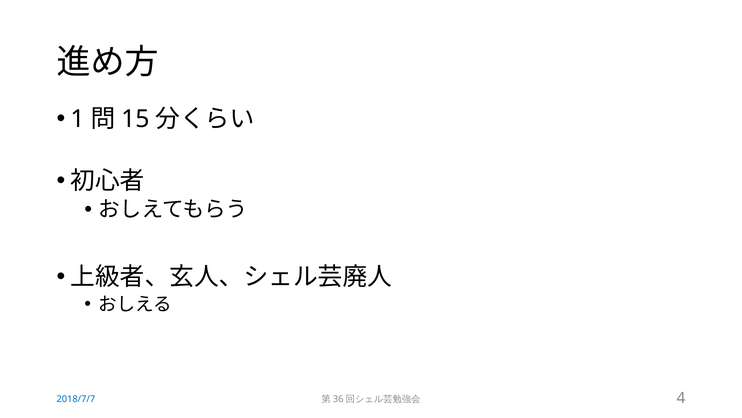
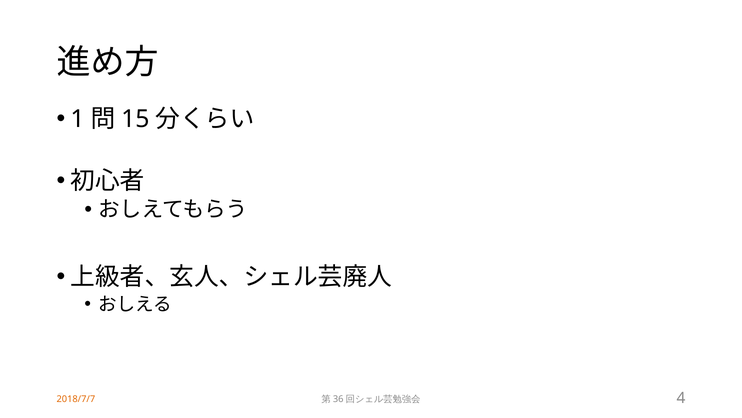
2018/7/7 colour: blue -> orange
